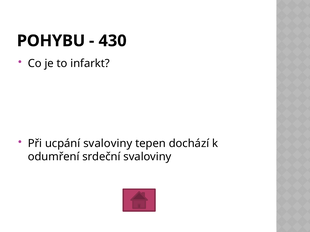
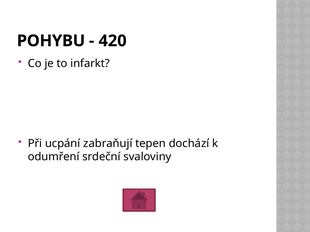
430: 430 -> 420
ucpání svaloviny: svaloviny -> zabraňují
